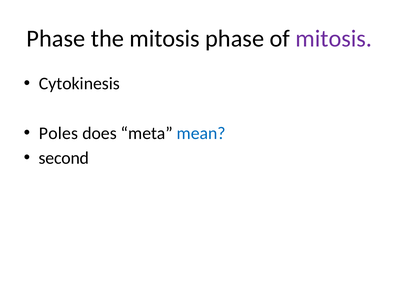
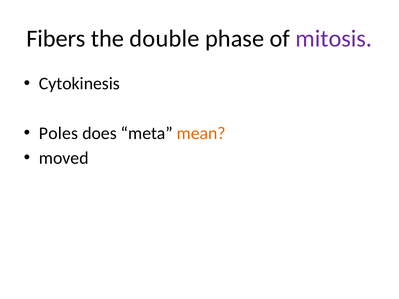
Phase at (56, 39): Phase -> Fibers
the mitosis: mitosis -> double
mean colour: blue -> orange
second: second -> moved
